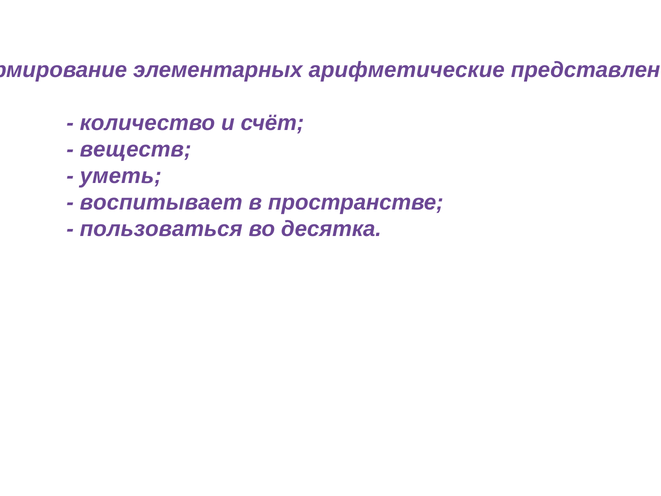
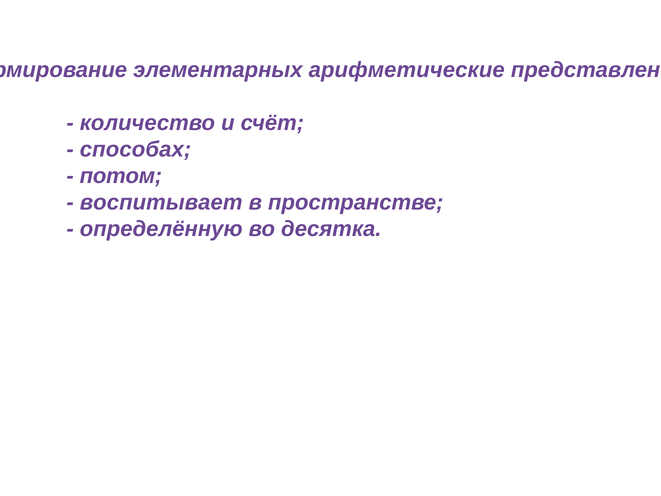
веществ: веществ -> способах
уметь: уметь -> потом
пользоваться: пользоваться -> определённую
